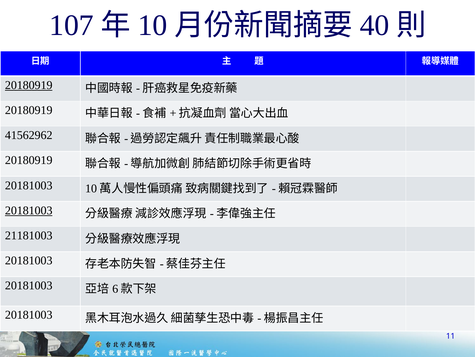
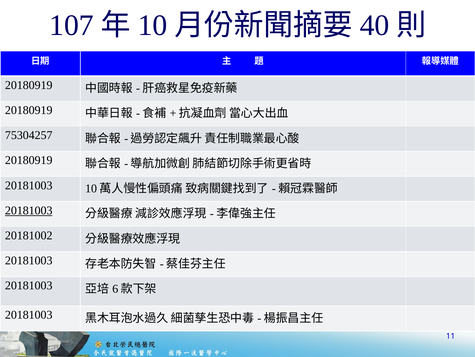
20180919 at (29, 85) underline: present -> none
41562962: 41562962 -> 75304257
21181003: 21181003 -> 20181002
